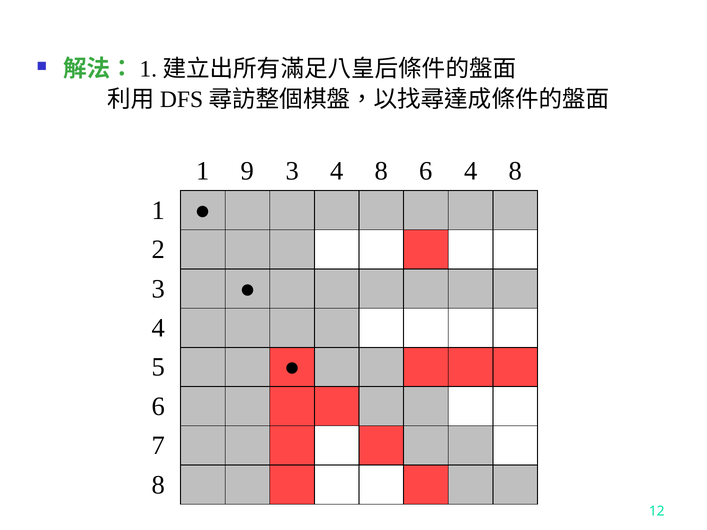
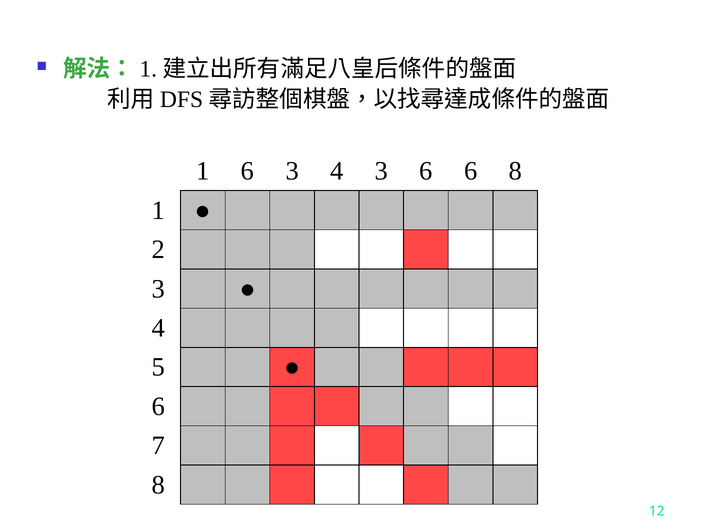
1 9: 9 -> 6
3 4 8: 8 -> 3
6 4: 4 -> 6
